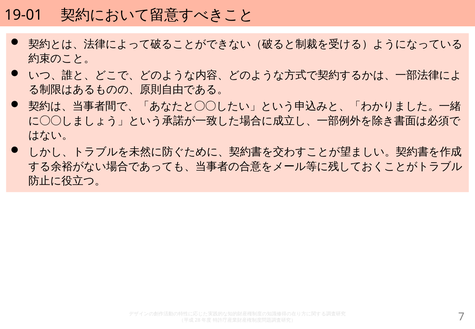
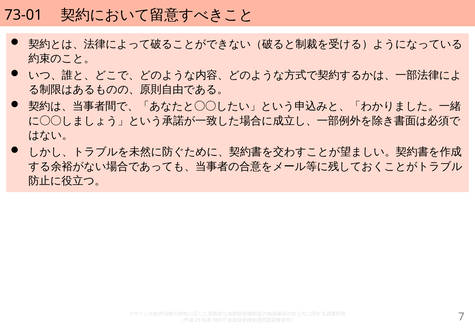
19-01: 19-01 -> 73-01
